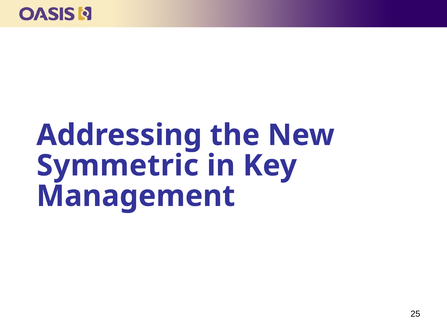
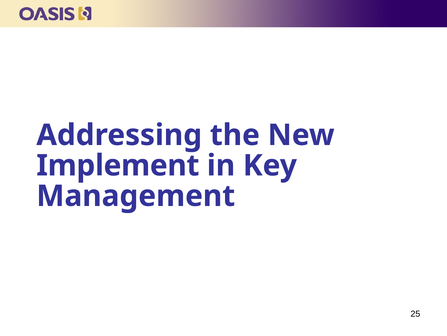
Symmetric: Symmetric -> Implement
